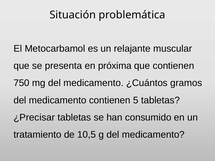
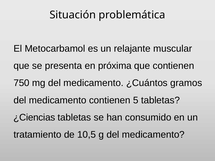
¿Precisar: ¿Precisar -> ¿Ciencias
